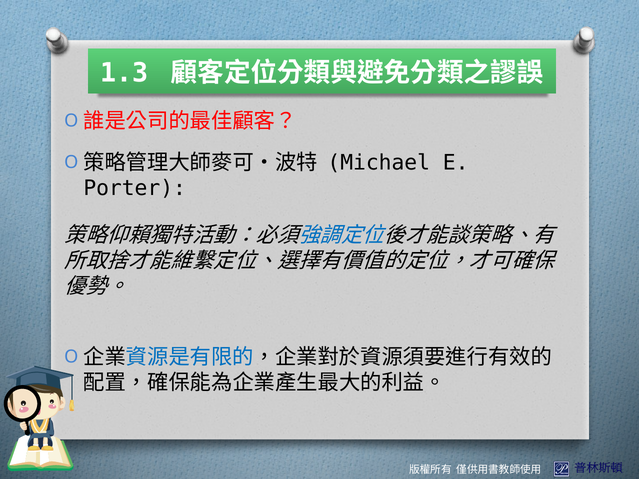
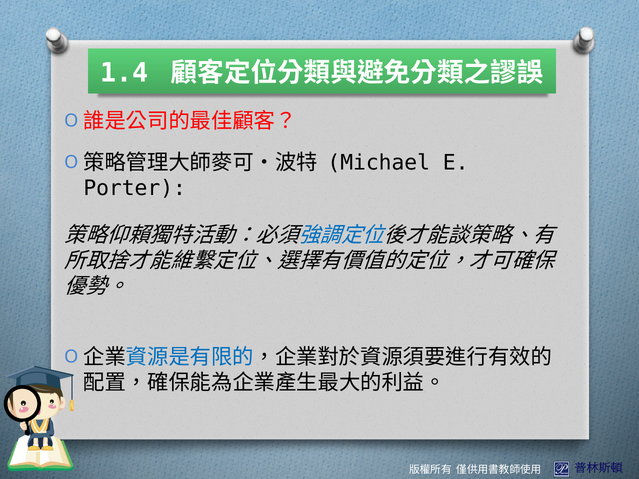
1.3: 1.3 -> 1.4
